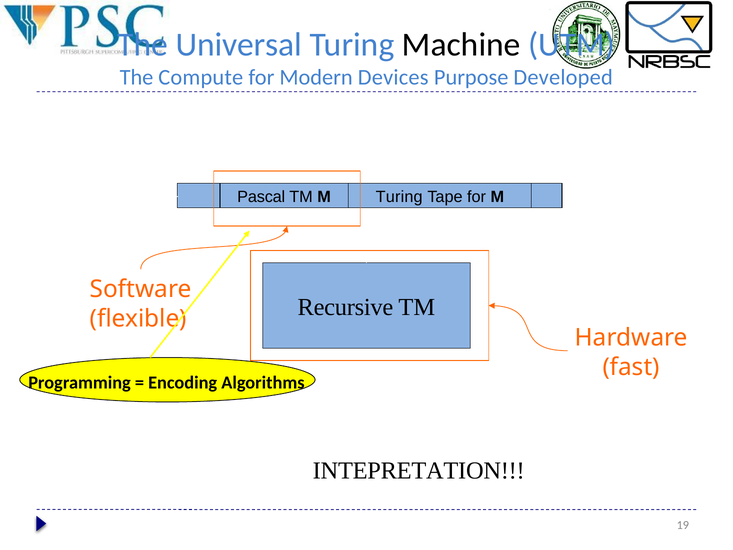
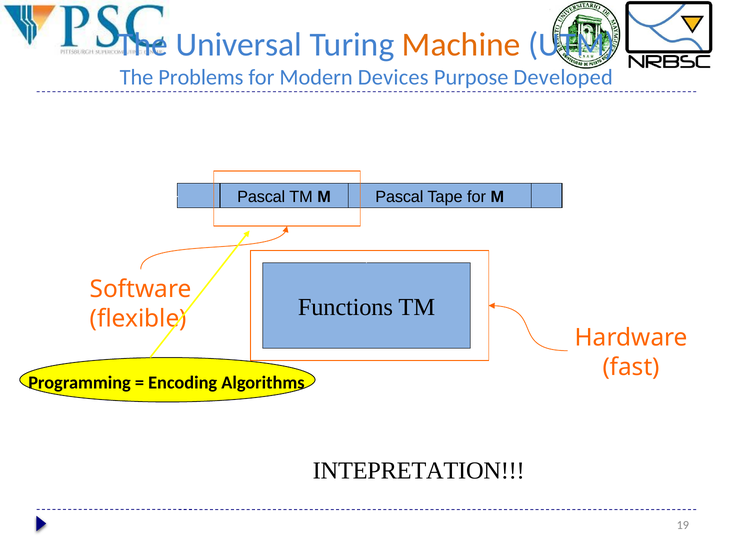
Machine colour: black -> orange
Compute: Compute -> Problems
M Turing: Turing -> Pascal
Recursive: Recursive -> Functions
